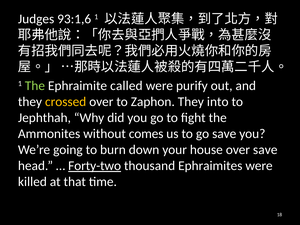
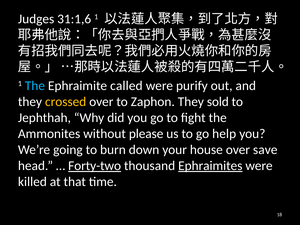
93:1,6: 93:1,6 -> 31:1,6
The at (35, 86) colour: light green -> light blue
into: into -> sold
comes: comes -> please
go save: save -> help
Ephraimites underline: none -> present
